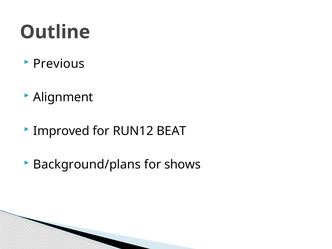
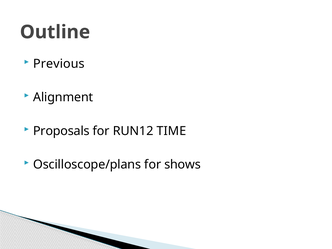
Improved: Improved -> Proposals
BEAT: BEAT -> TIME
Background/plans: Background/plans -> Oscilloscope/plans
